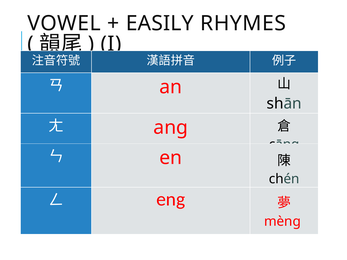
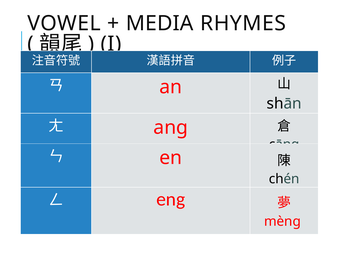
EASILY: EASILY -> MEDIA
